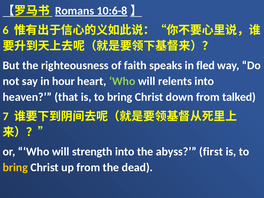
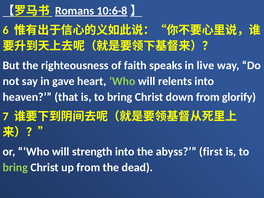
fled: fled -> live
hour: hour -> gave
talked: talked -> glorify
bring at (15, 167) colour: yellow -> light green
